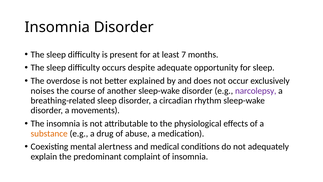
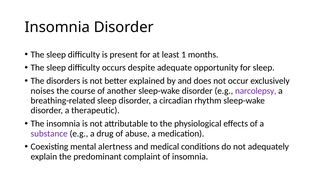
7: 7 -> 1
overdose: overdose -> disorders
movements: movements -> therapeutic
substance colour: orange -> purple
